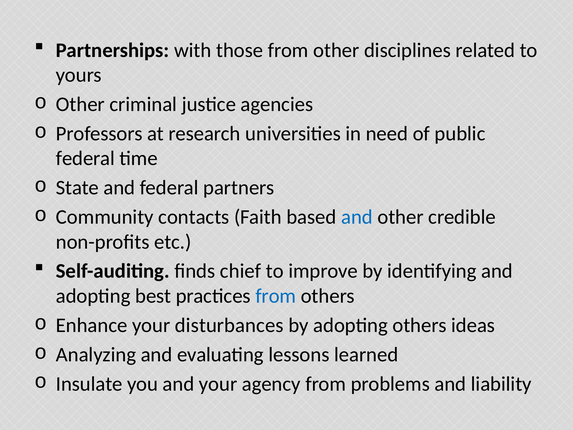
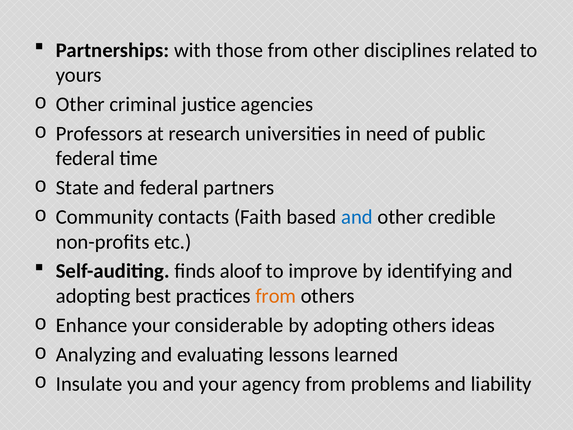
chief: chief -> aloof
from at (276, 296) colour: blue -> orange
disturbances: disturbances -> considerable
